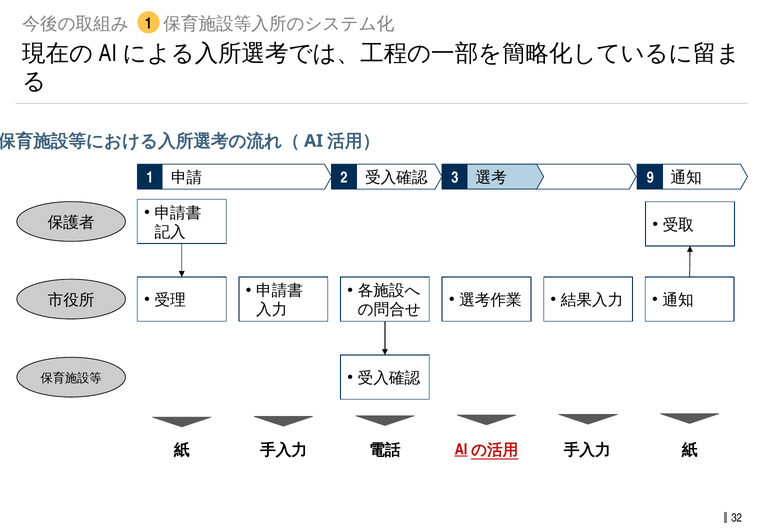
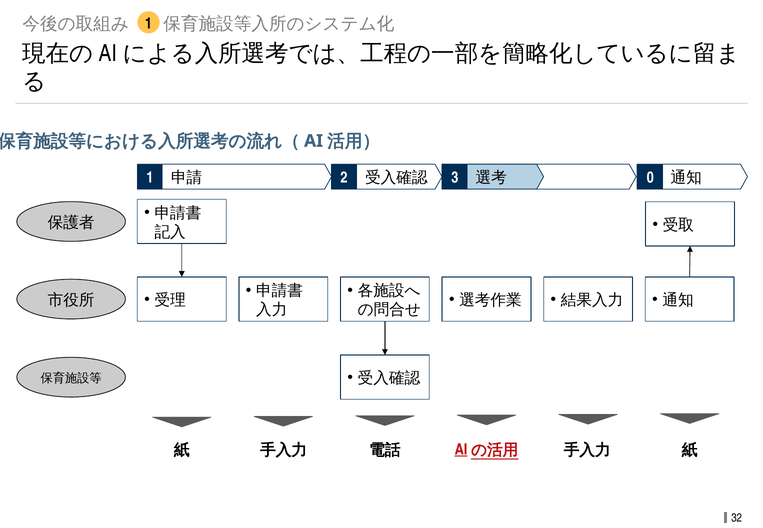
9: 9 -> 0
